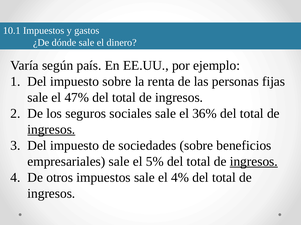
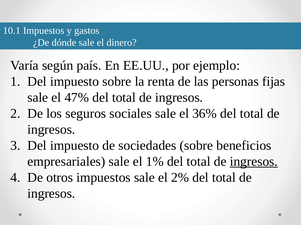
ingresos at (51, 130) underline: present -> none
5%: 5% -> 1%
4%: 4% -> 2%
